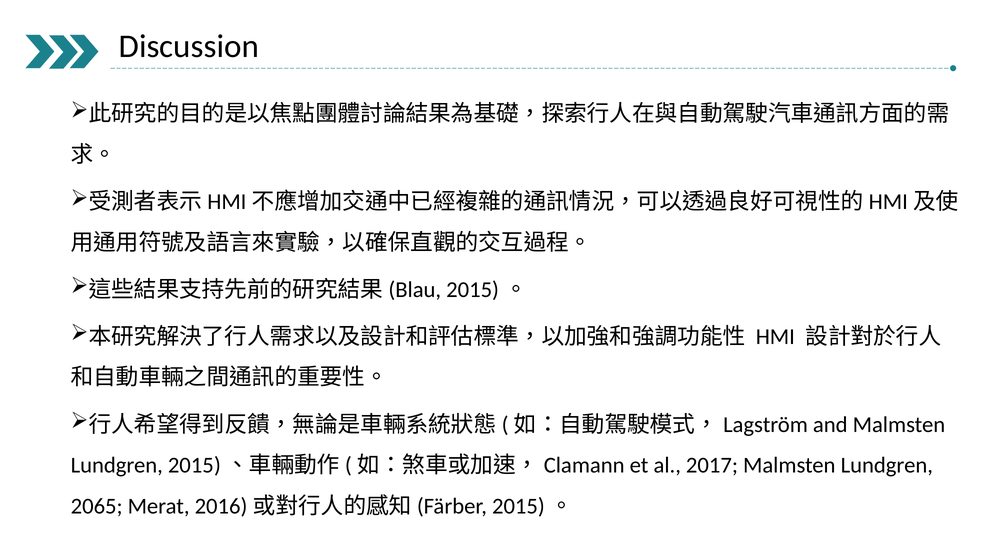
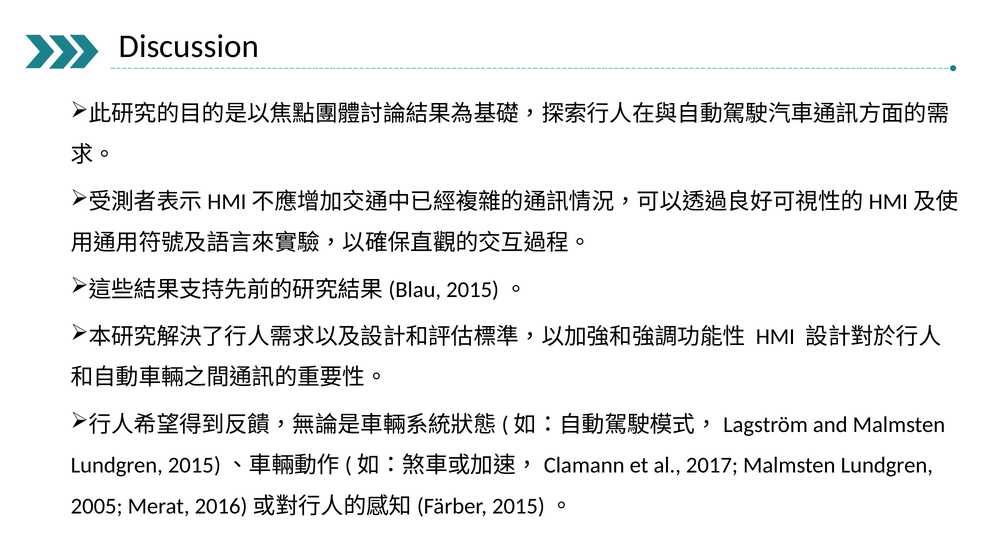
2065: 2065 -> 2005
